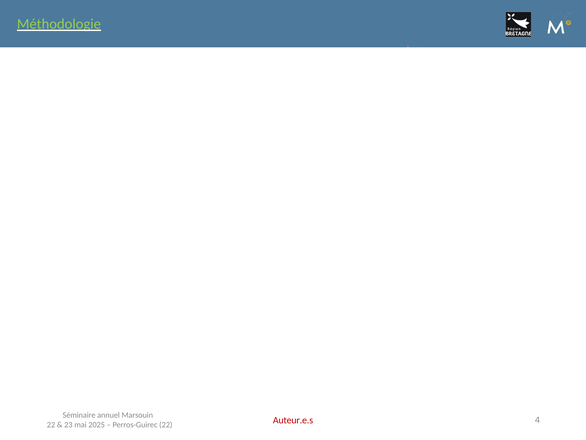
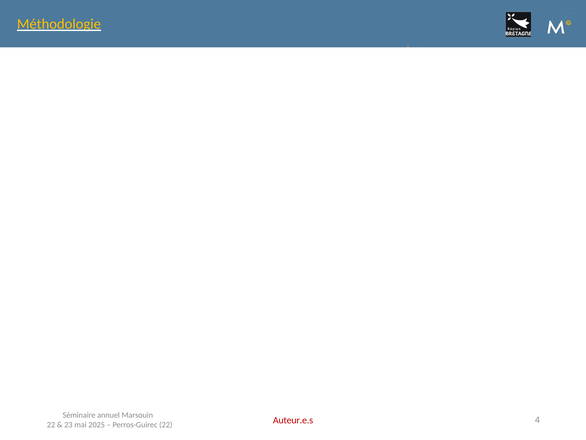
Méthodologie colour: light green -> yellow
